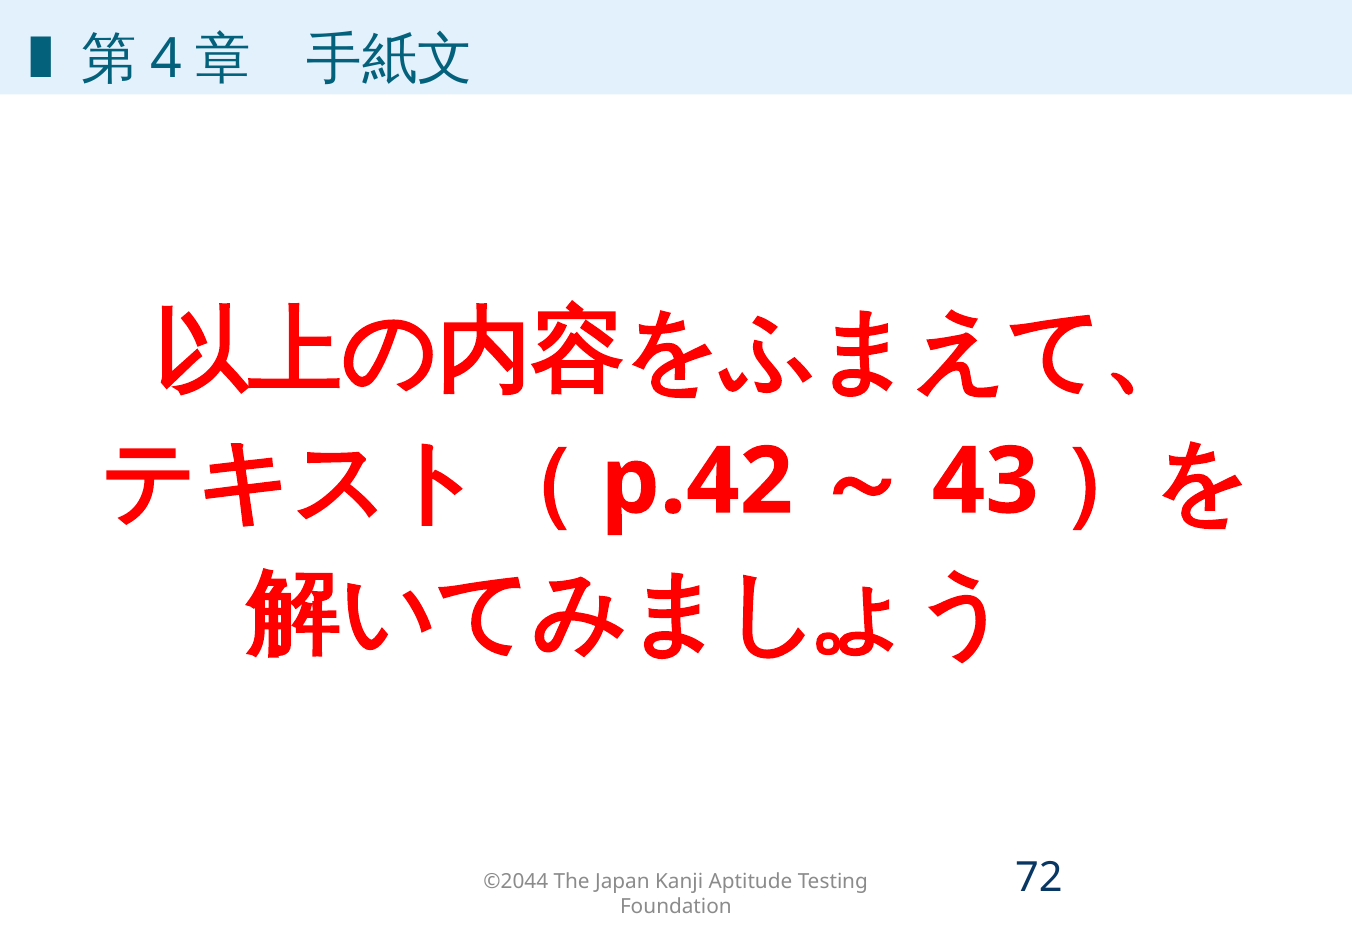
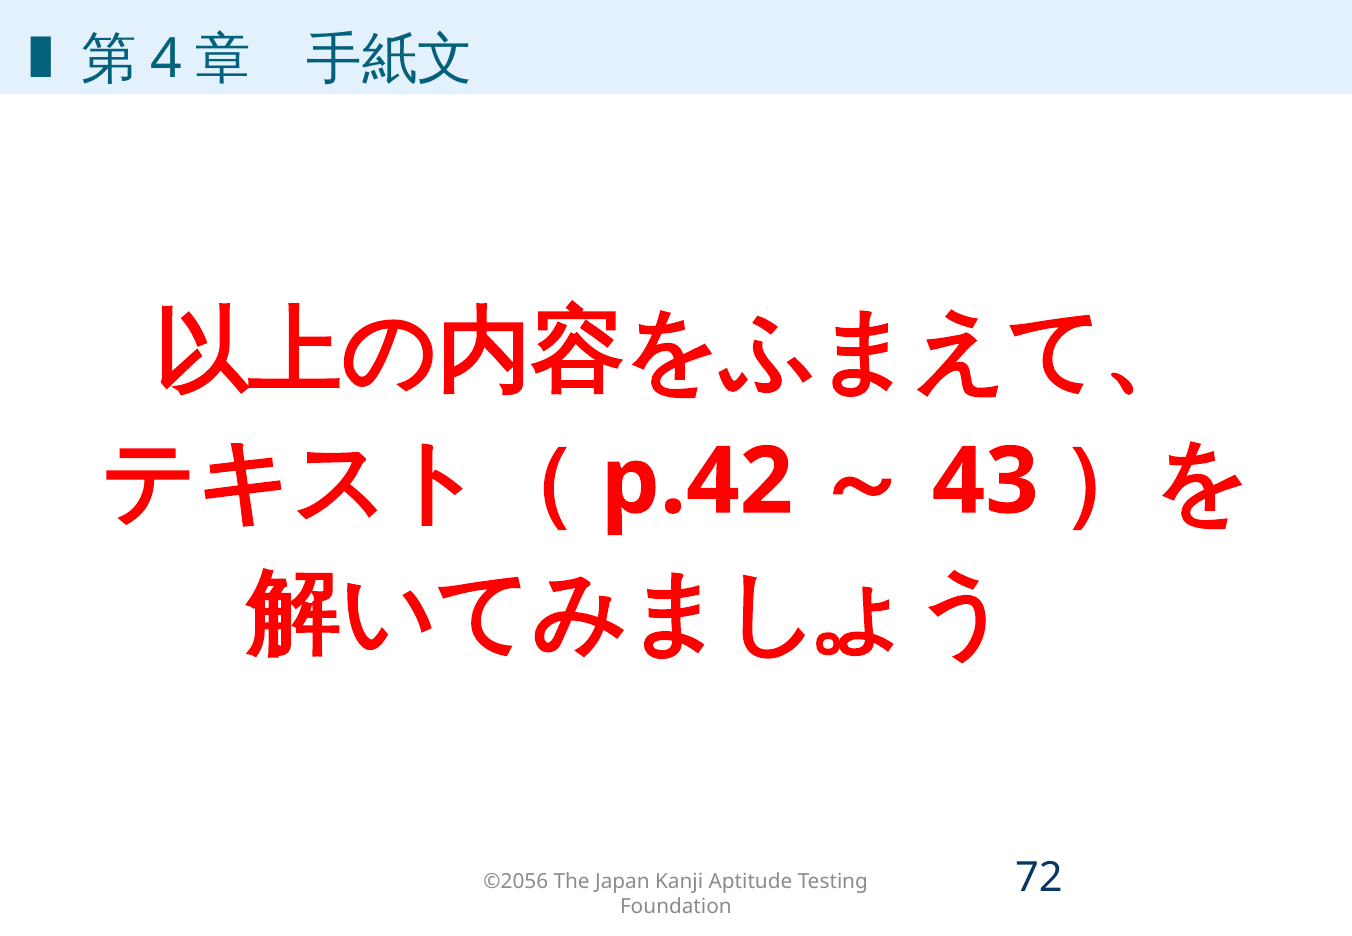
©2044: ©2044 -> ©2056
